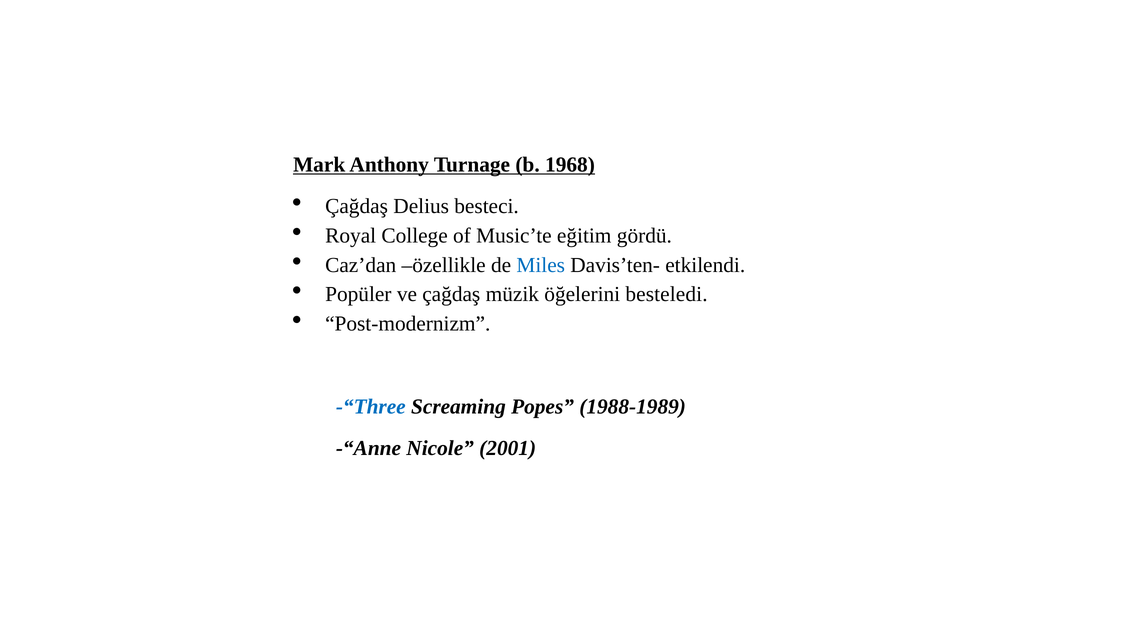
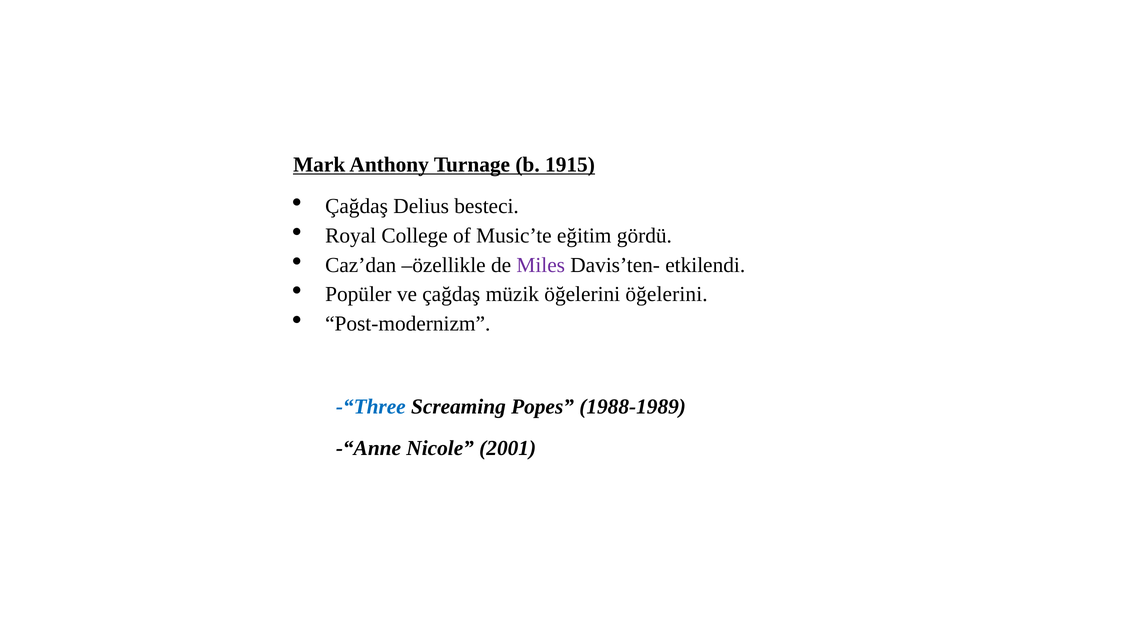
1968: 1968 -> 1915
Miles colour: blue -> purple
öğelerini besteledi: besteledi -> öğelerini
